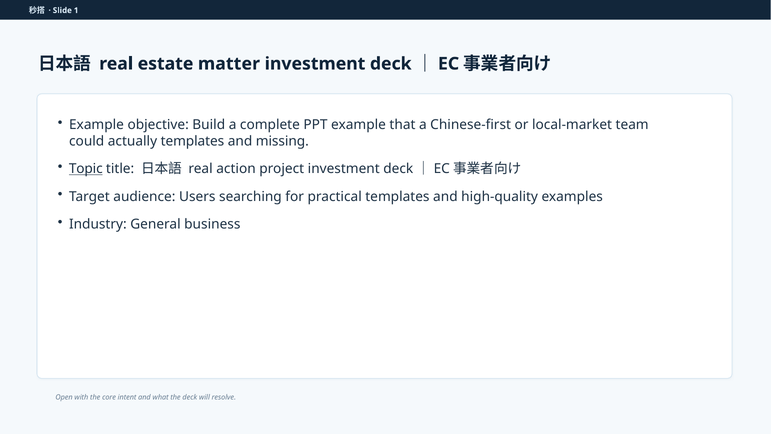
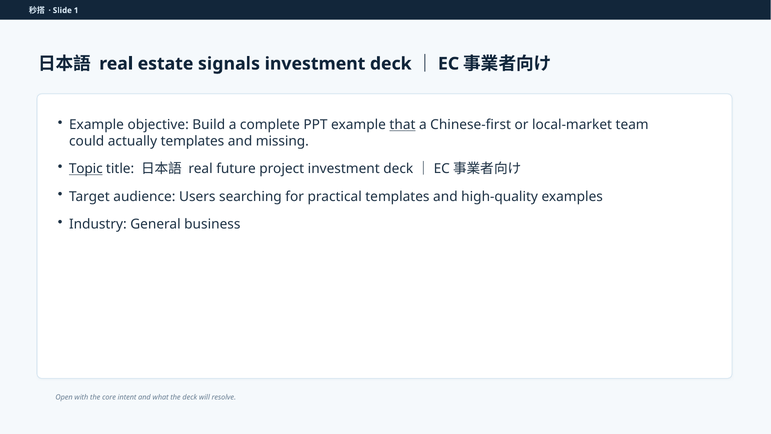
matter: matter -> signals
that underline: none -> present
action: action -> future
